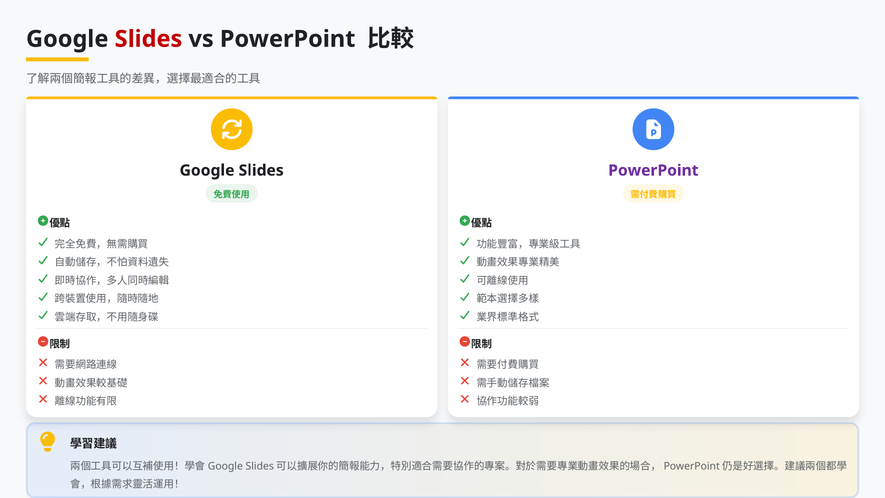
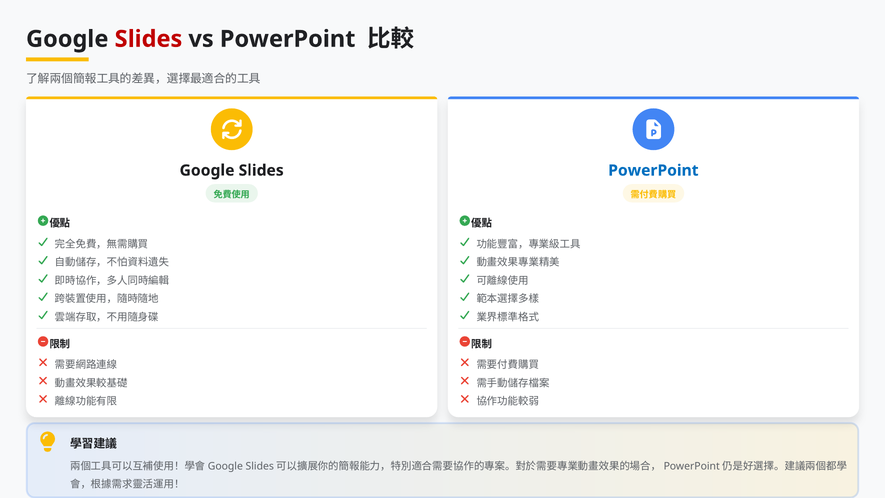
PowerPoint at (653, 170) colour: purple -> blue
